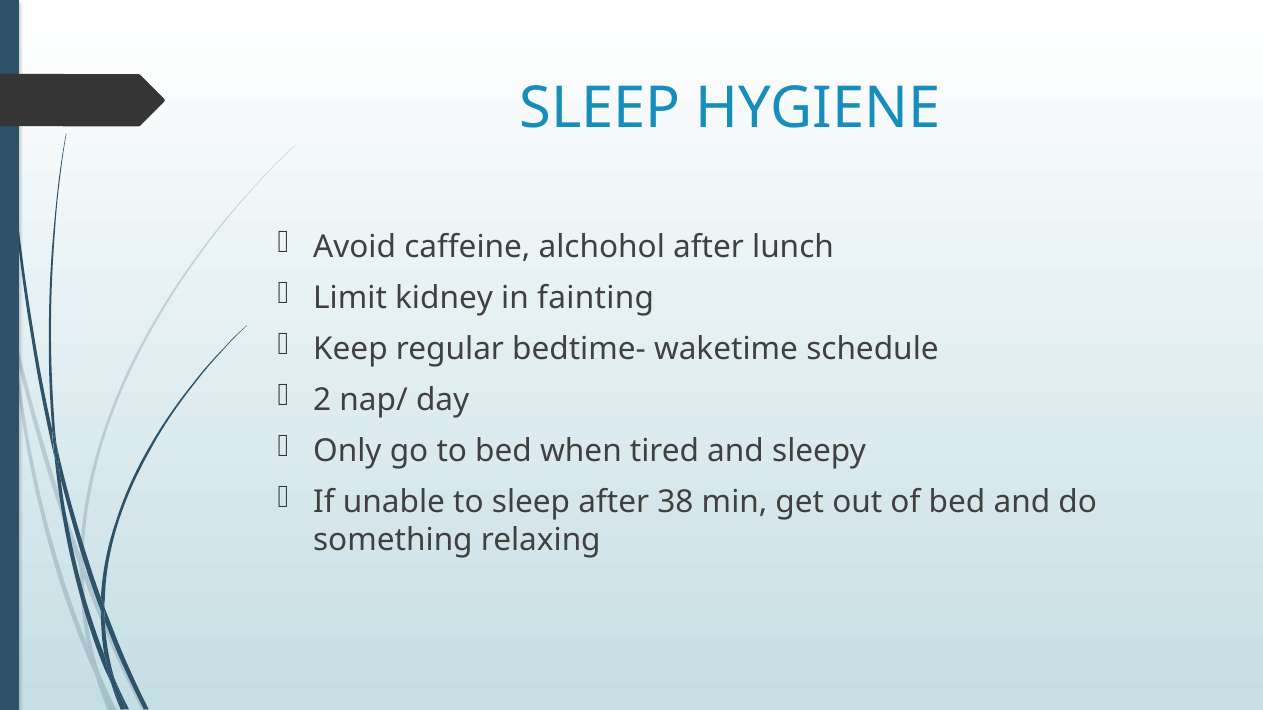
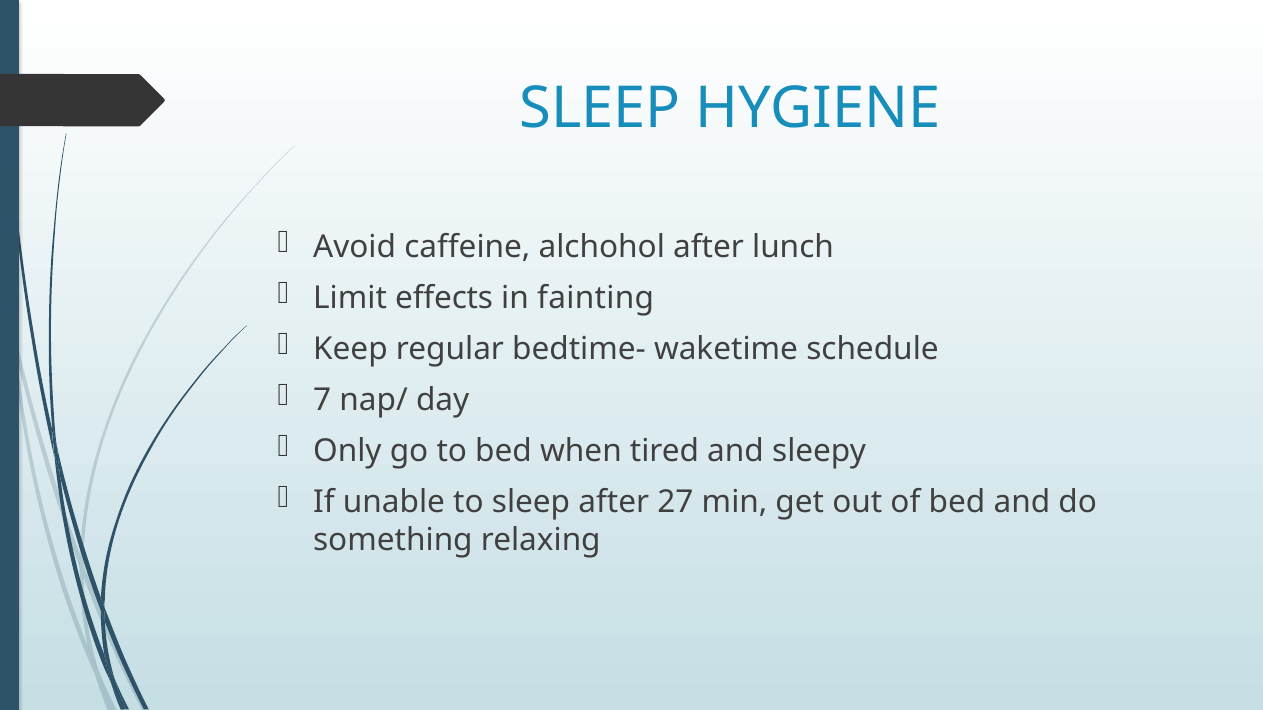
kidney: kidney -> effects
2: 2 -> 7
38: 38 -> 27
